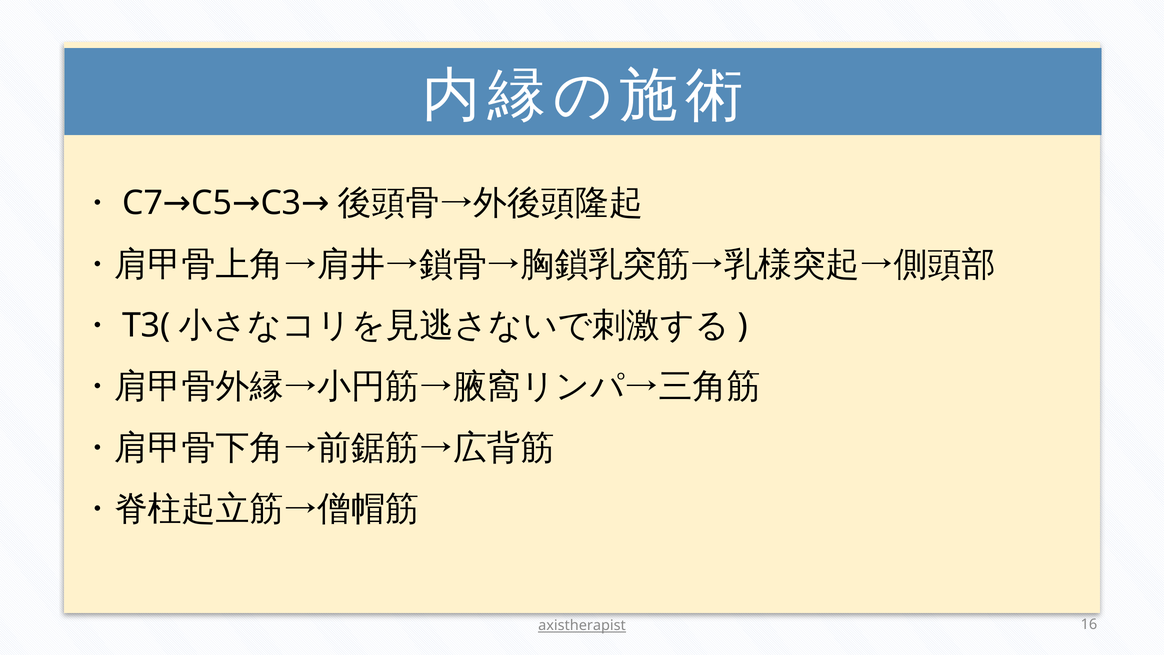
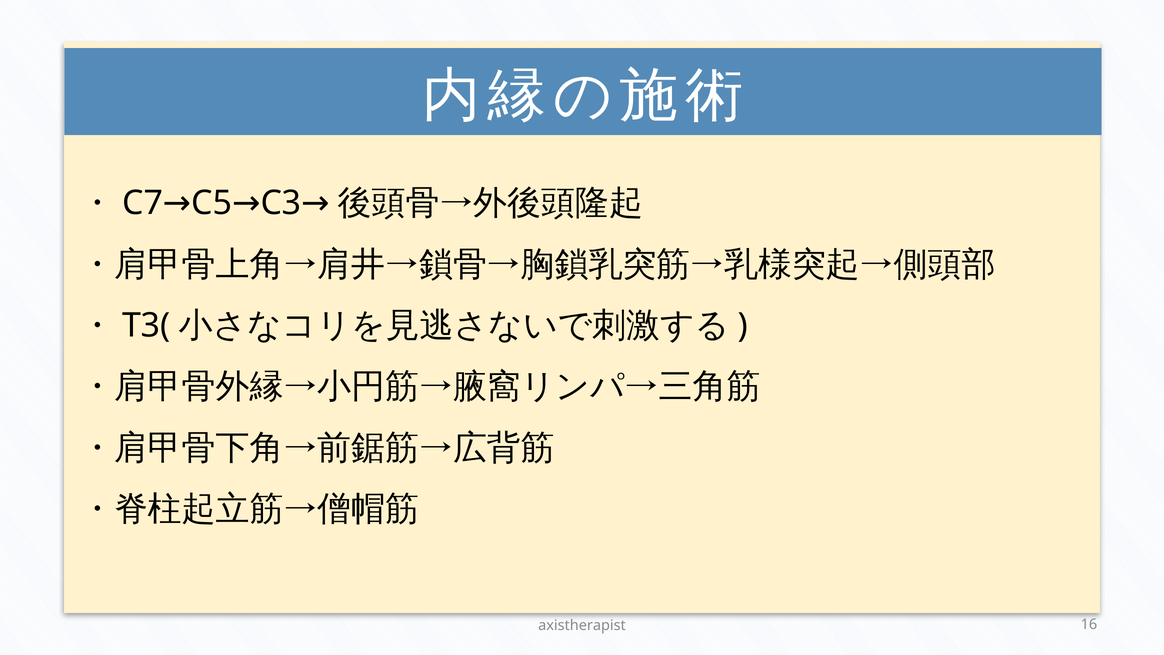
axistherapist underline: present -> none
